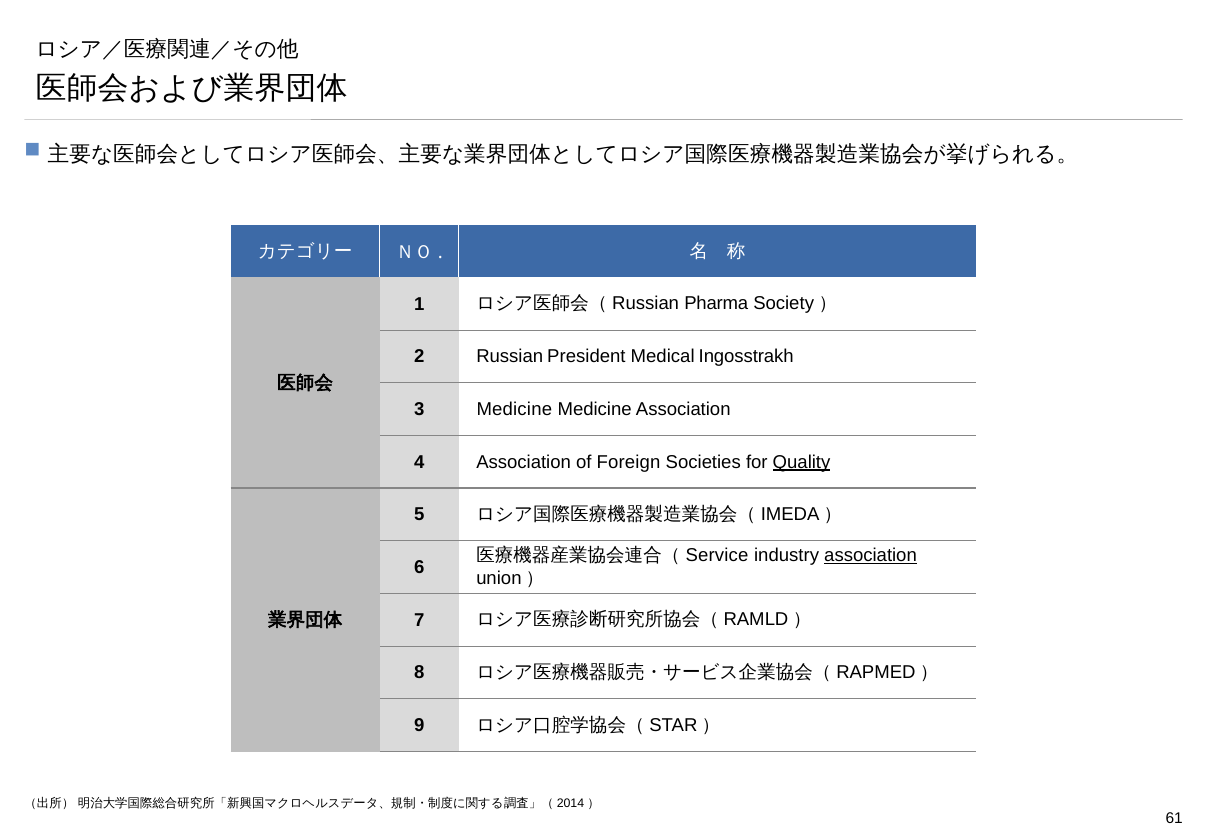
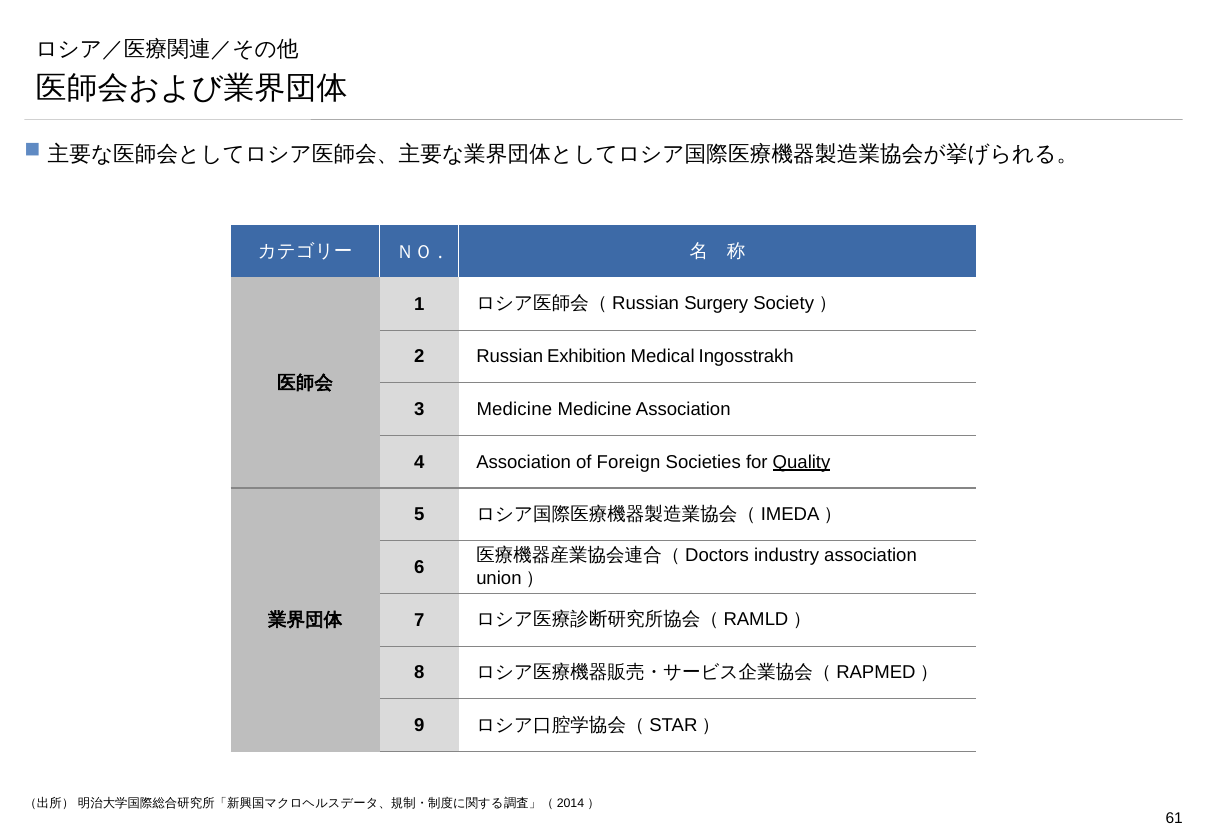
Pharma: Pharma -> Surgery
President: President -> Exhibition
Service: Service -> Doctors
association at (871, 555) underline: present -> none
